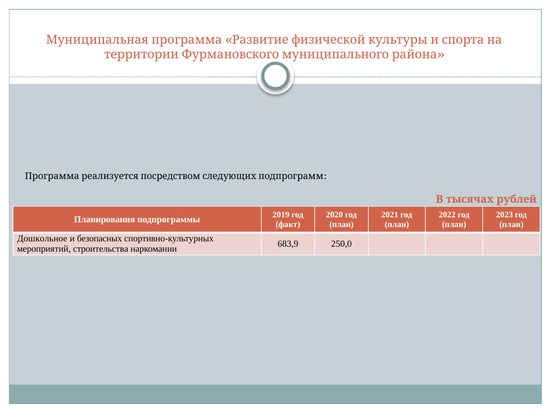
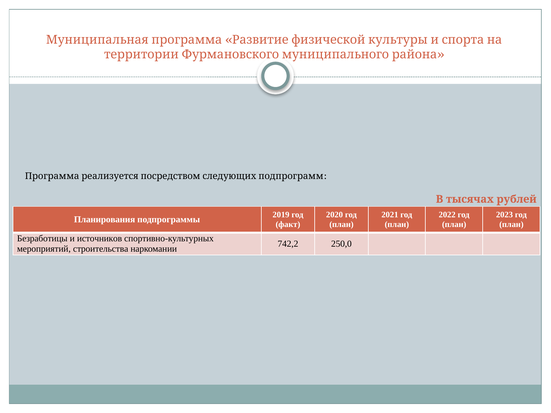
Дошкольное: Дошкольное -> Безработицы
безопасных: безопасных -> источников
683,9: 683,9 -> 742,2
